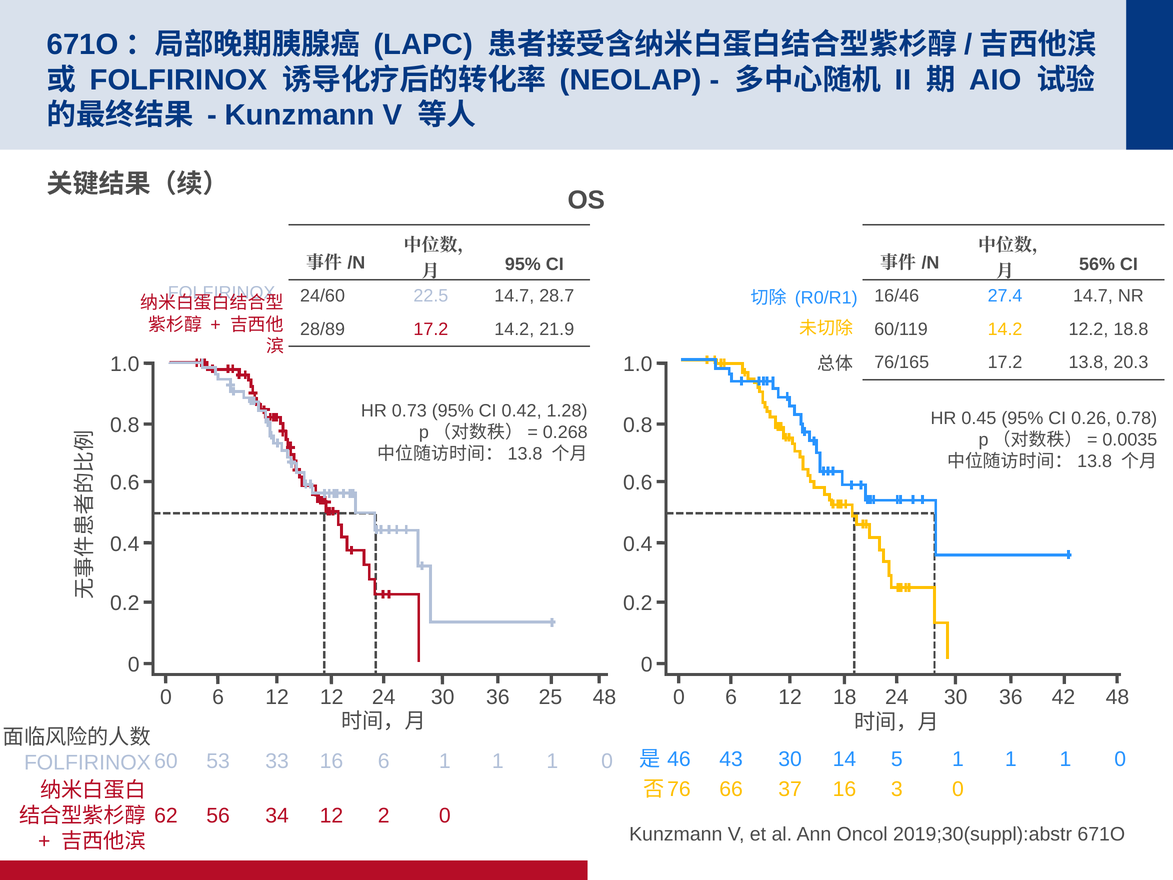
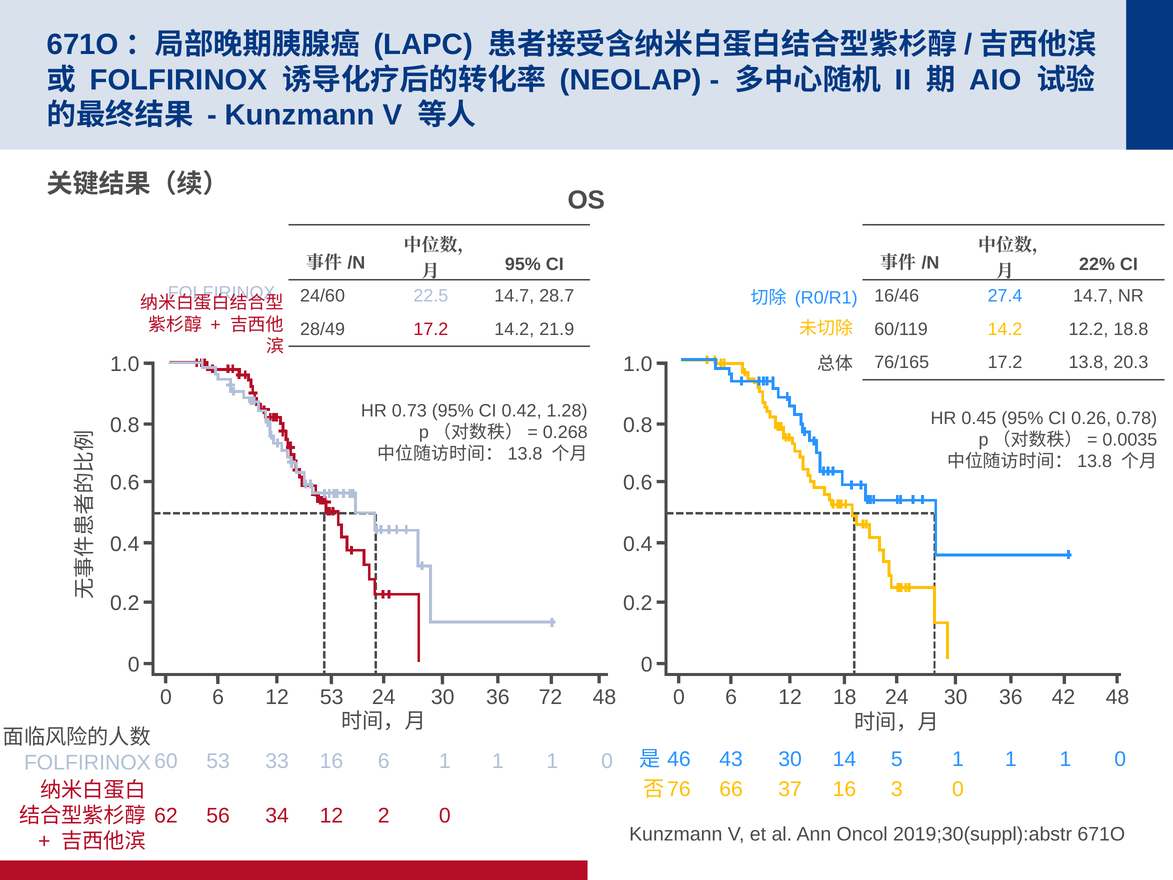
56%: 56% -> 22%
28/89: 28/89 -> 28/49
12 at (332, 697): 12 -> 53
25: 25 -> 72
